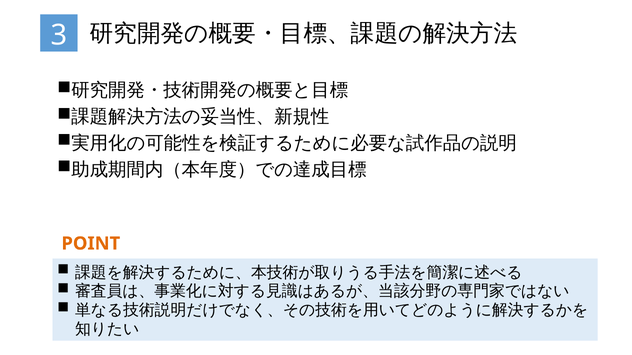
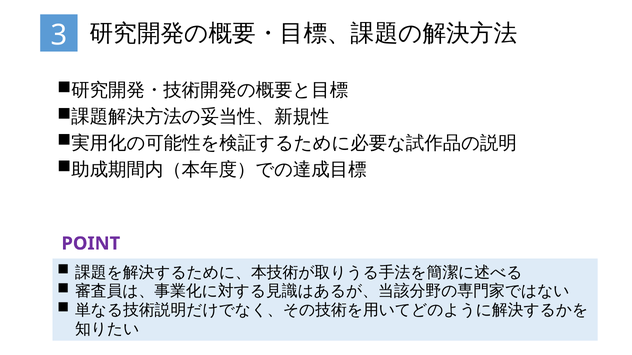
POINT colour: orange -> purple
